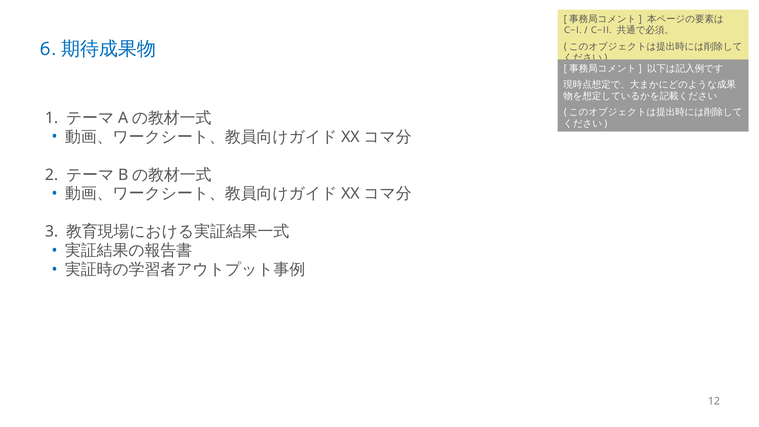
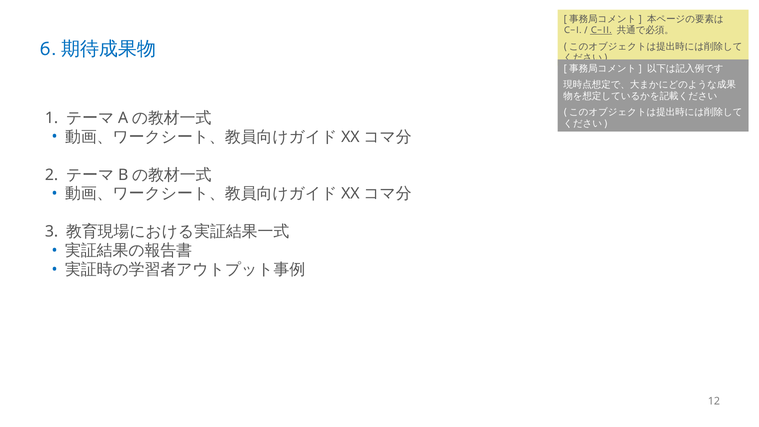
C-II underline: none -> present
